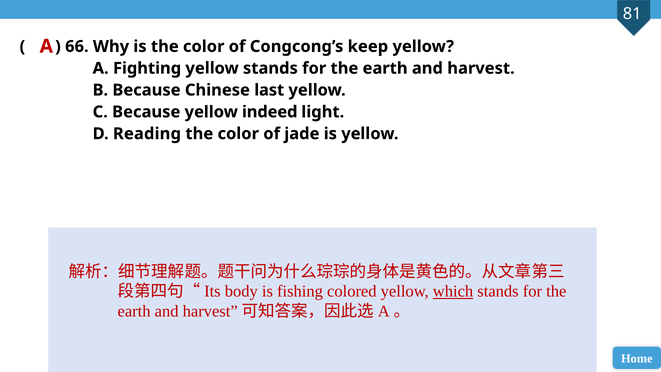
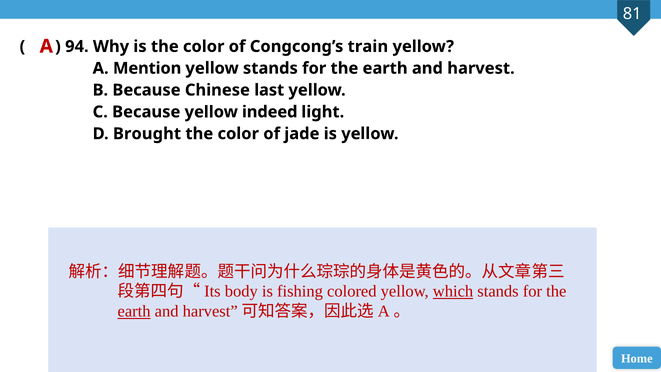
66: 66 -> 94
keep: keep -> train
Fighting: Fighting -> Mention
Reading: Reading -> Brought
earth at (134, 311) underline: none -> present
